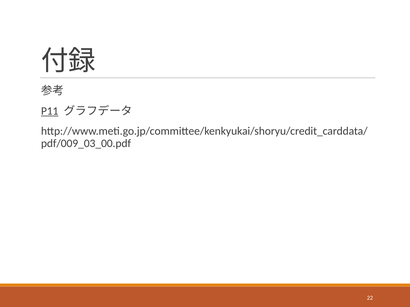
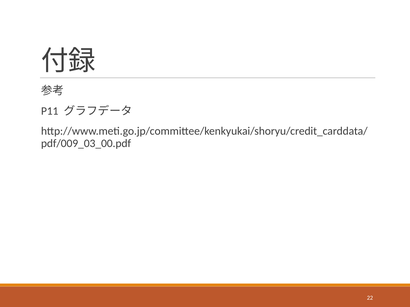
P11 underline: present -> none
